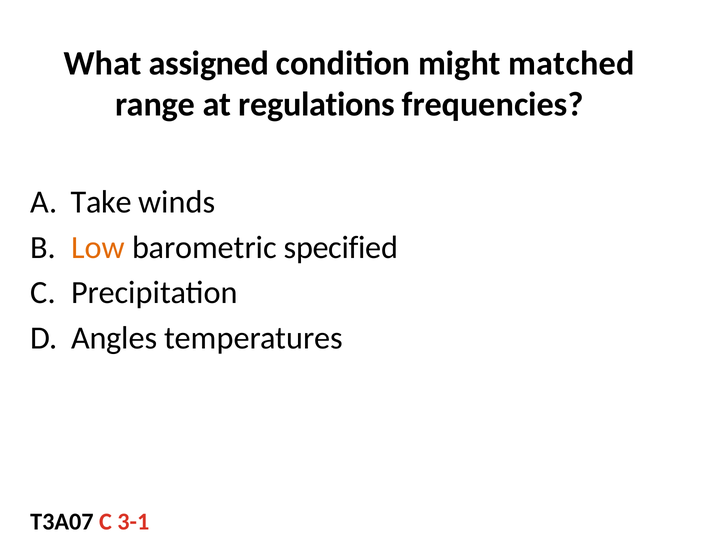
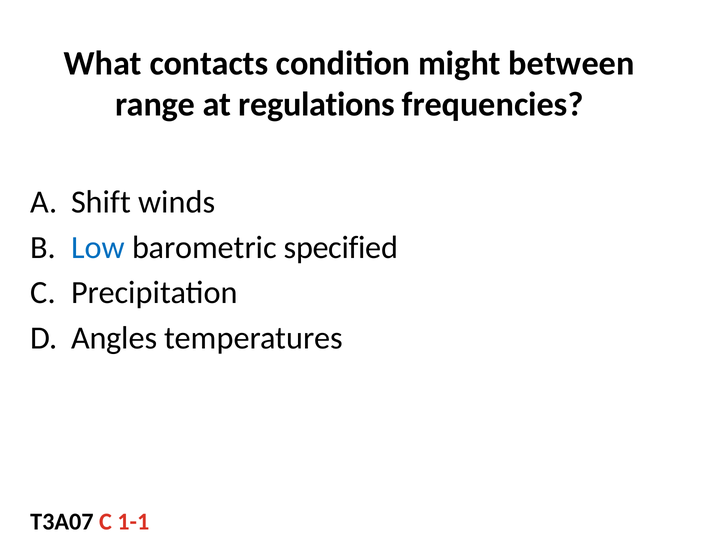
assigned: assigned -> contacts
matched: matched -> between
Take: Take -> Shift
Low colour: orange -> blue
3-1: 3-1 -> 1-1
